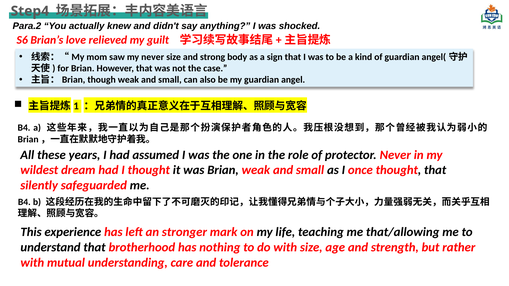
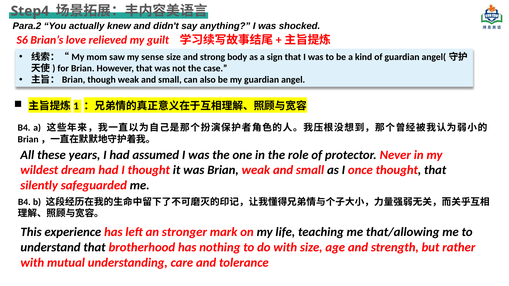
my never: never -> sense
